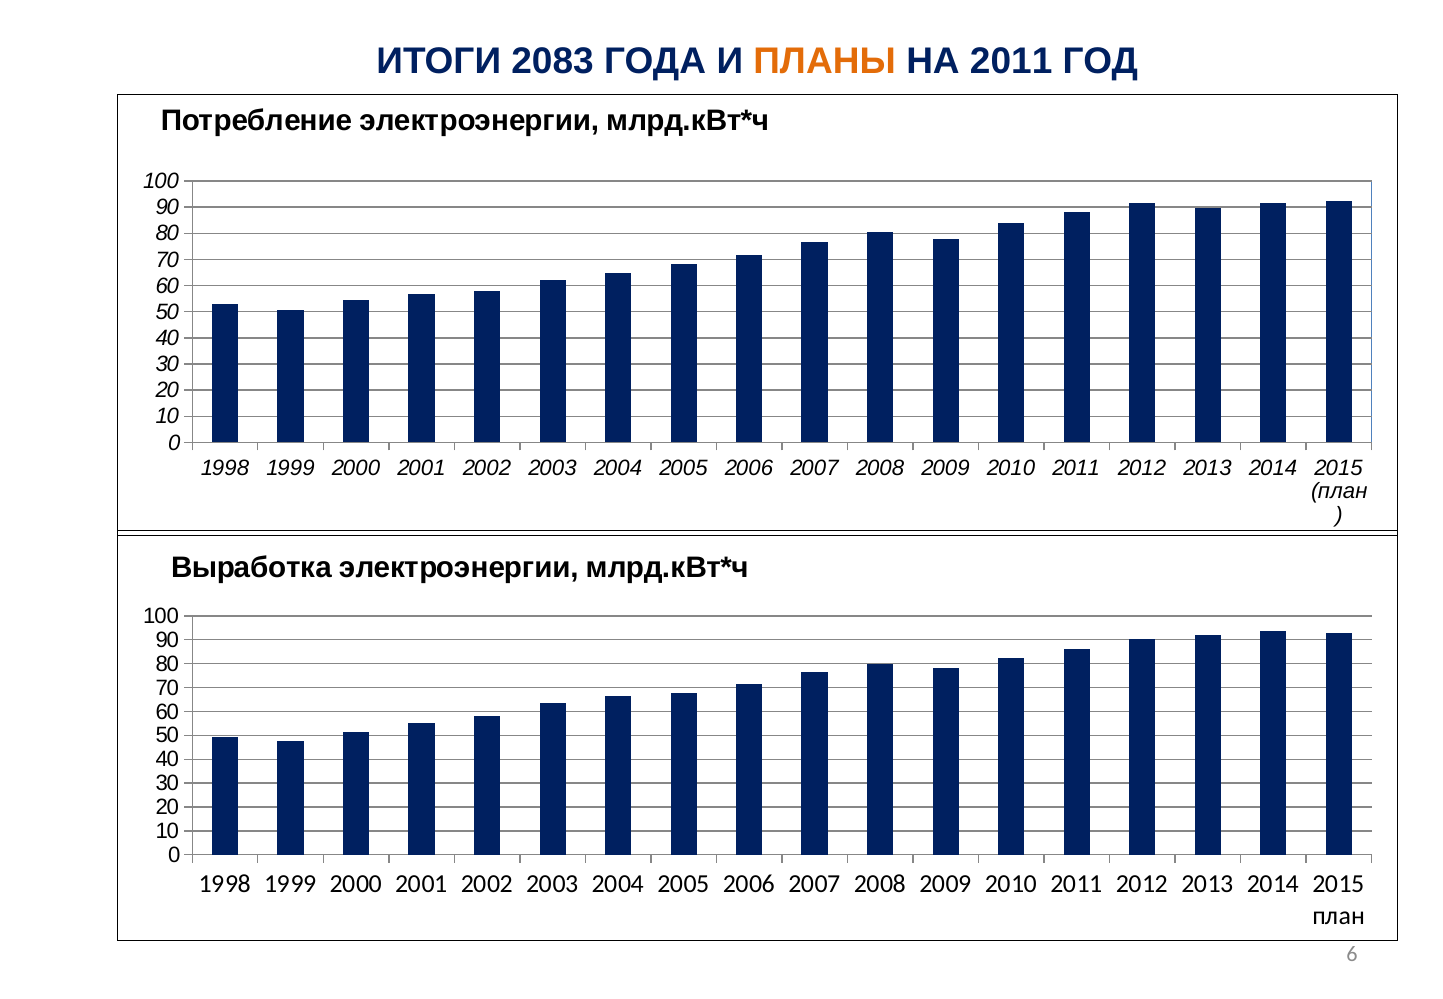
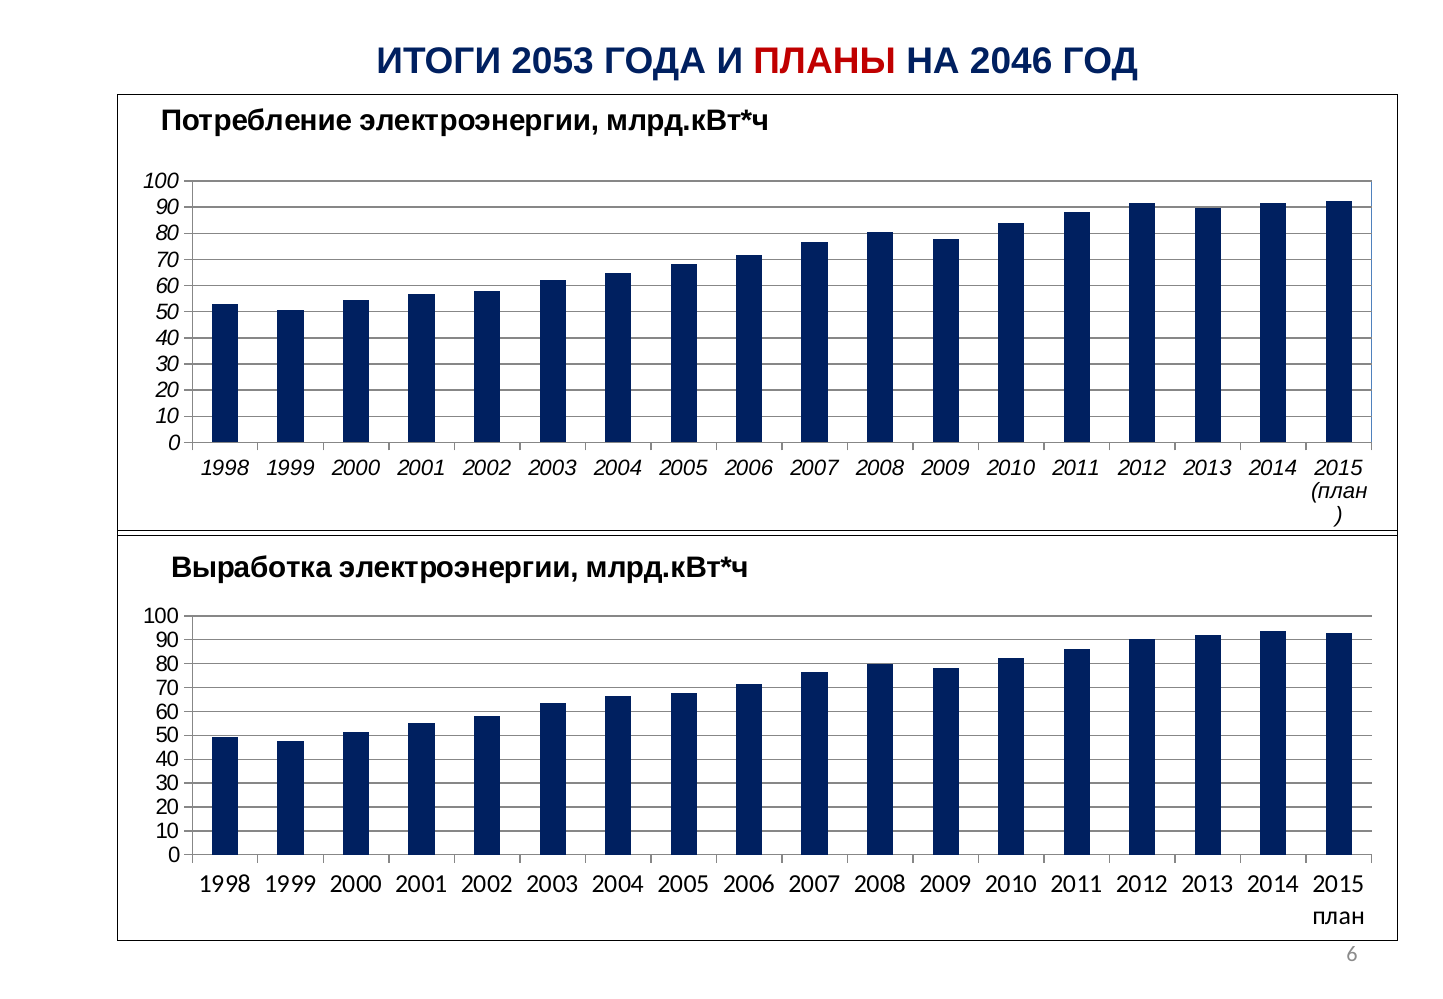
2083: 2083 -> 2053
ПЛАНЫ colour: orange -> red
НА 2011: 2011 -> 2046
